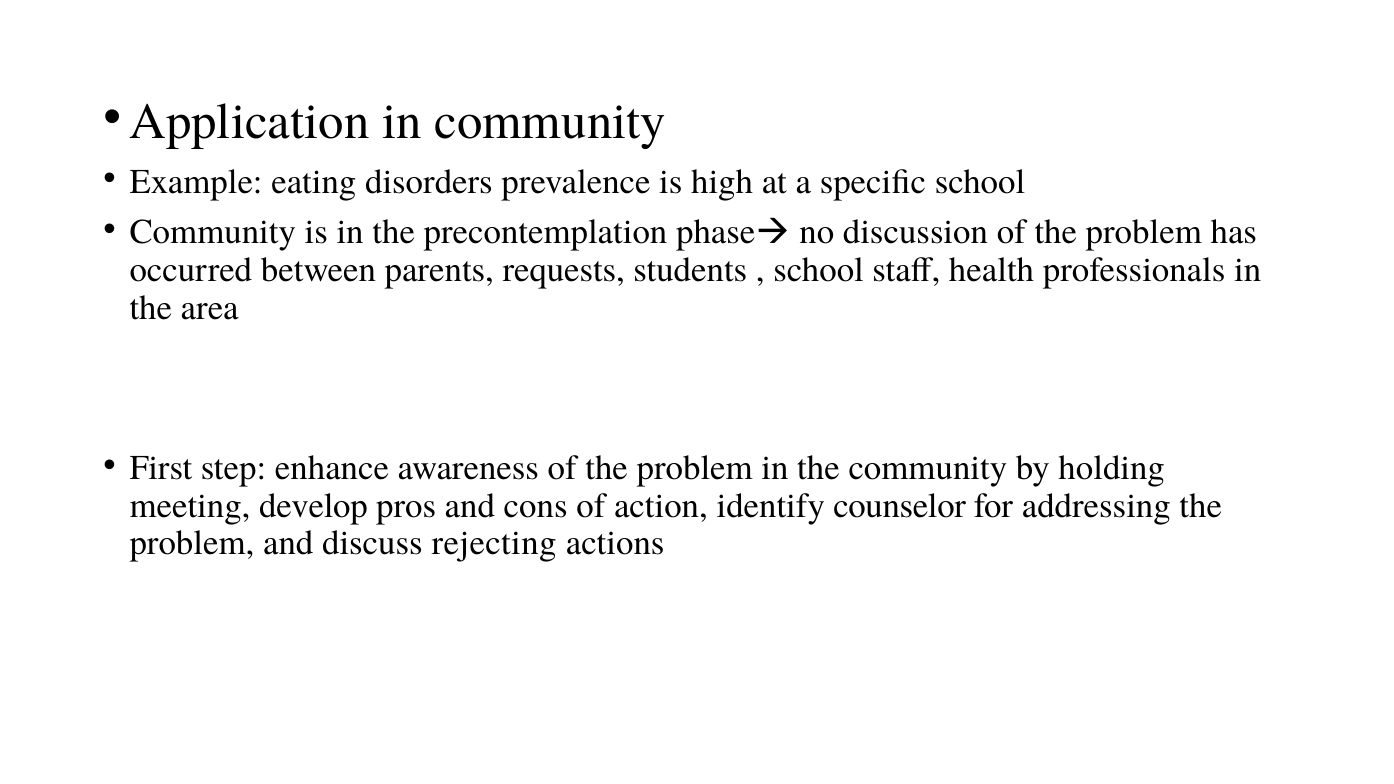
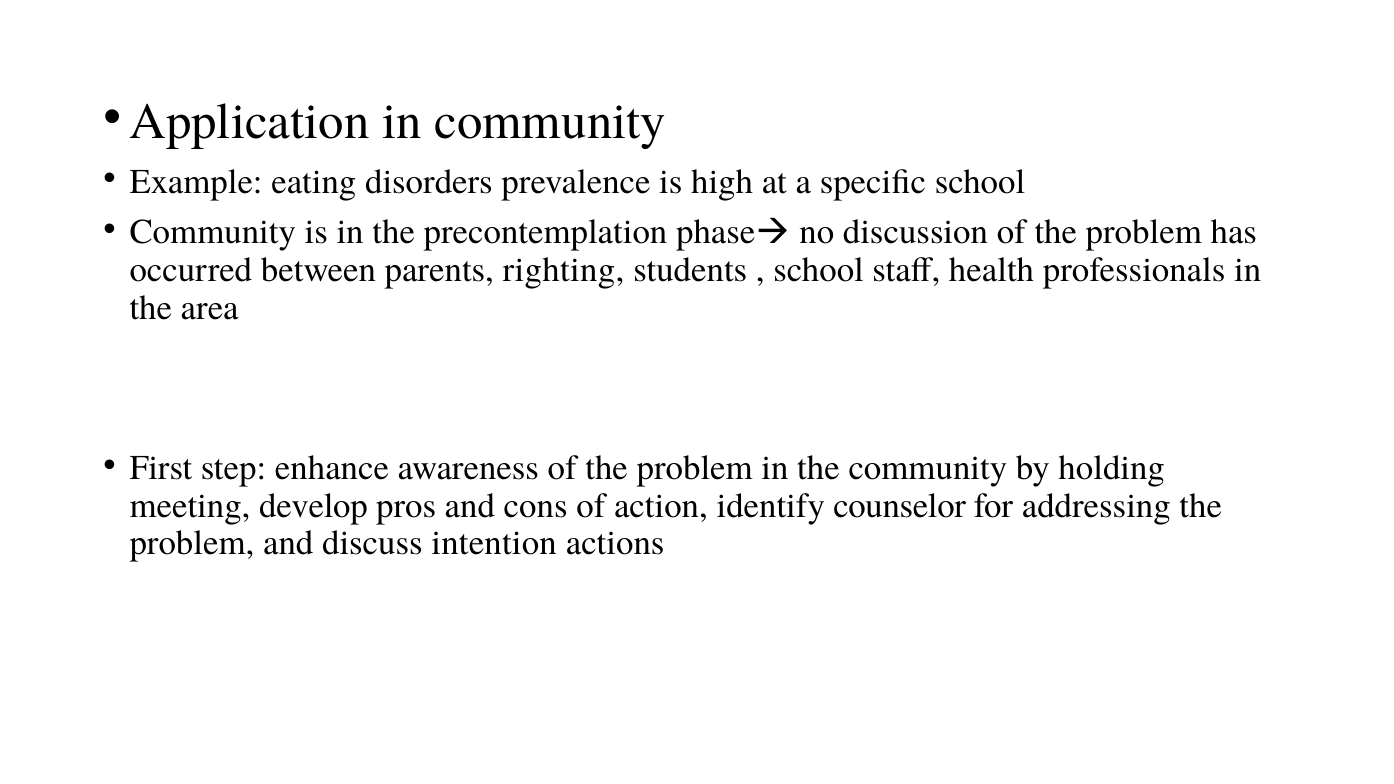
requests: requests -> righting
rejecting: rejecting -> intention
